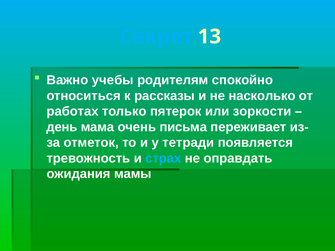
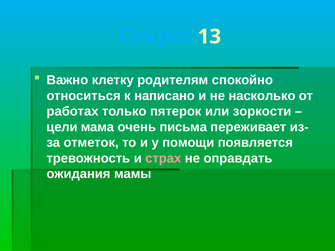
учебы: учебы -> клетку
рассказы: рассказы -> написано
день: день -> цели
тетради: тетради -> помощи
страх colour: light blue -> pink
